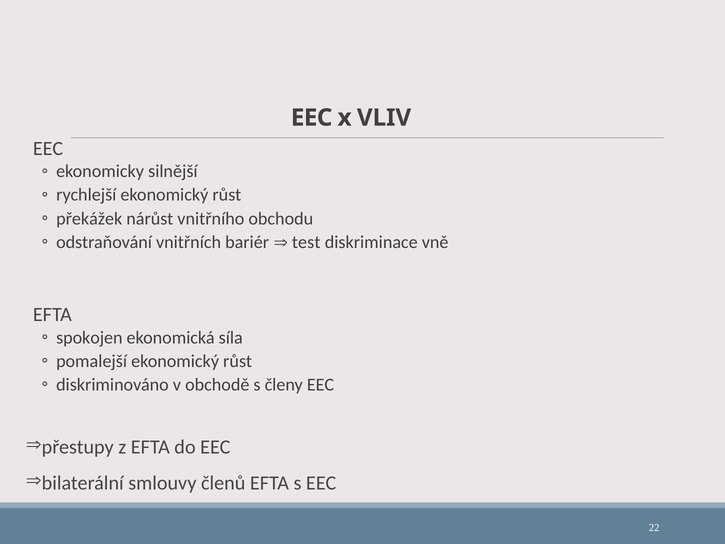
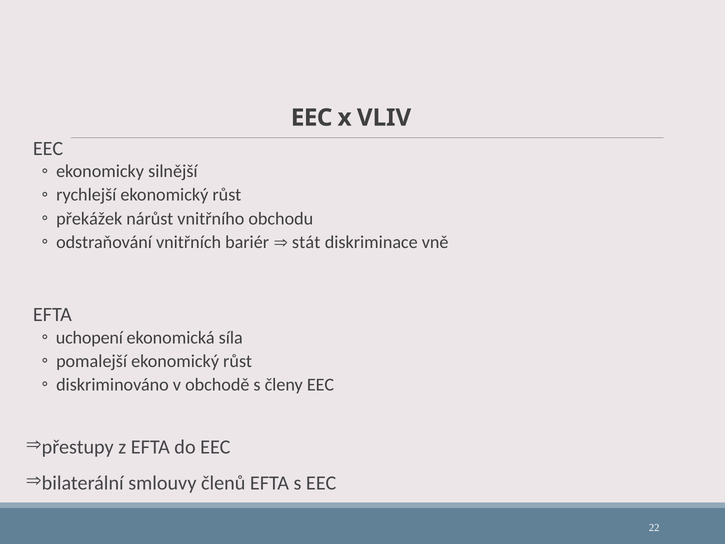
test: test -> stát
spokojen: spokojen -> uchopení
